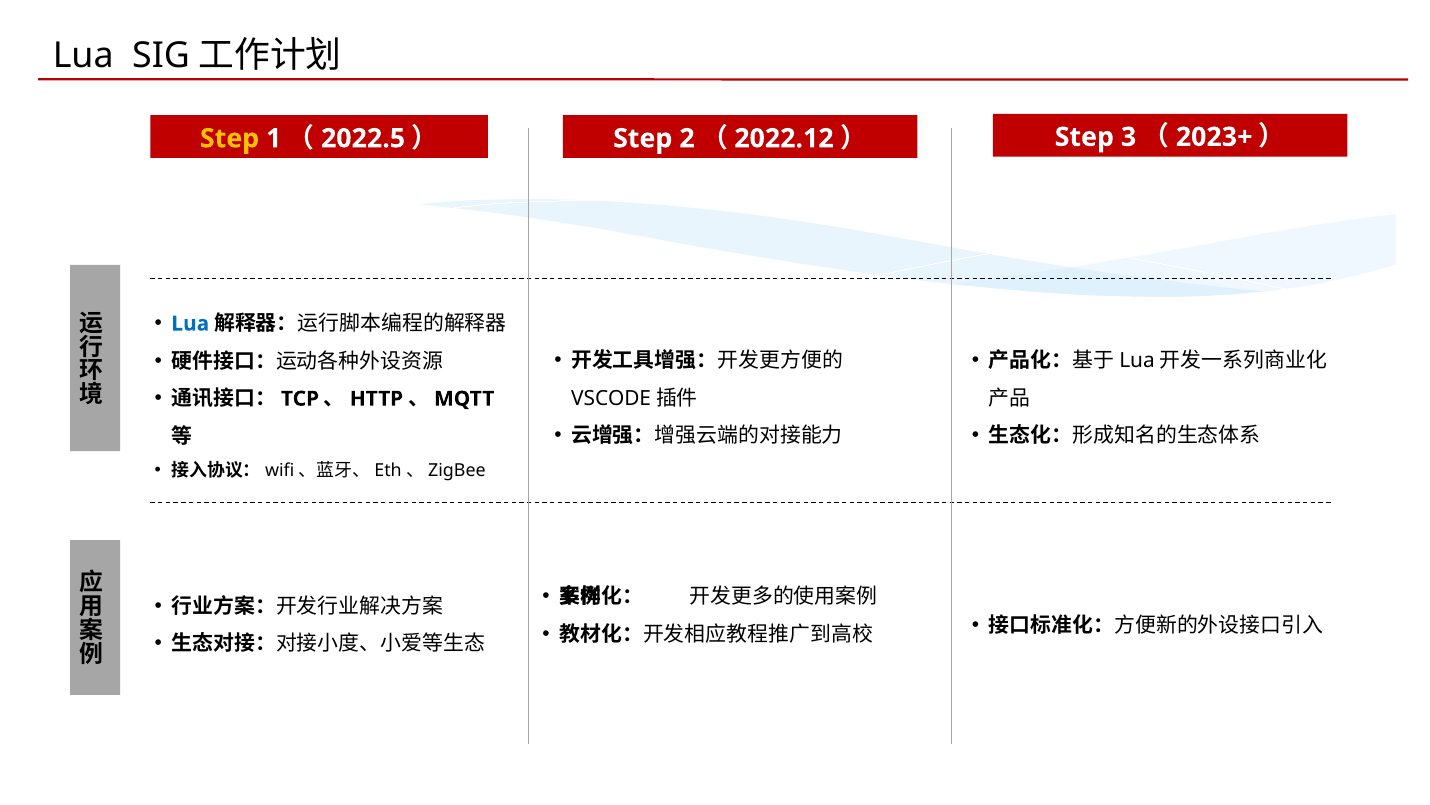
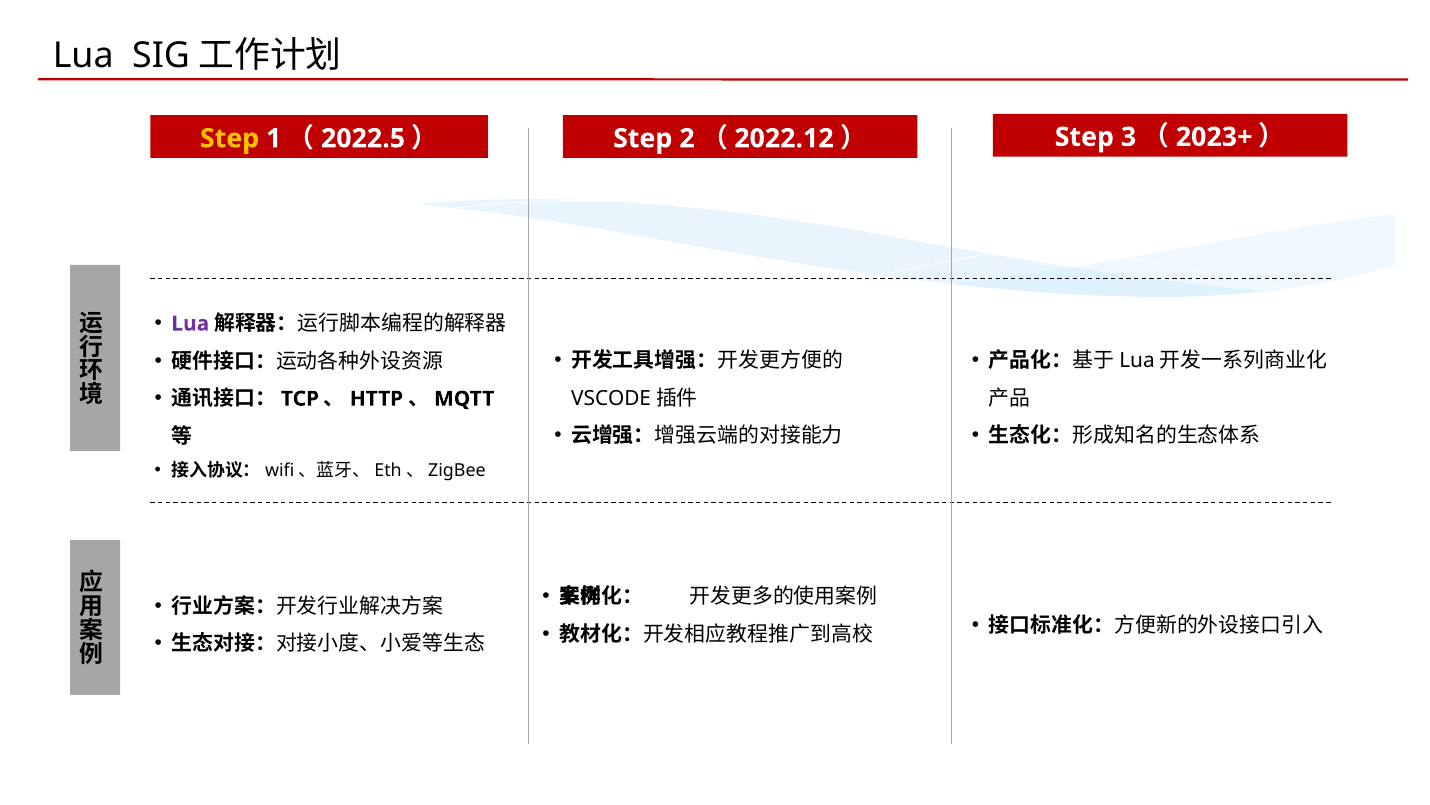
Lua at (190, 323) colour: blue -> purple
